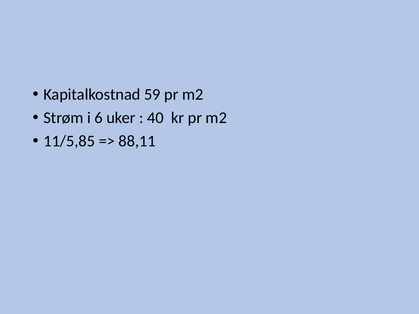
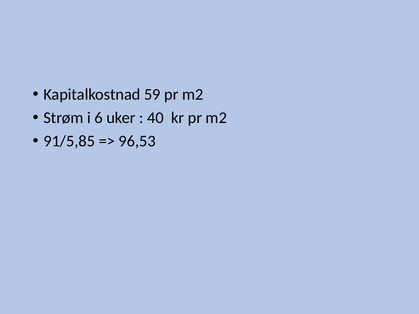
11/5,85: 11/5,85 -> 91/5,85
88,11: 88,11 -> 96,53
